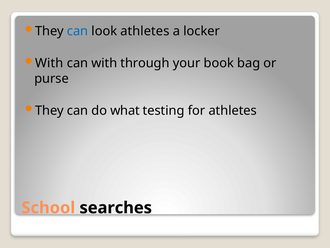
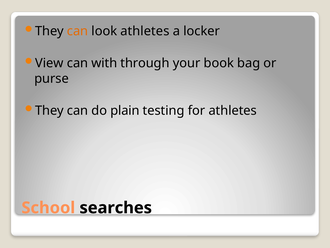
can at (78, 31) colour: blue -> orange
With at (49, 63): With -> View
what: what -> plain
